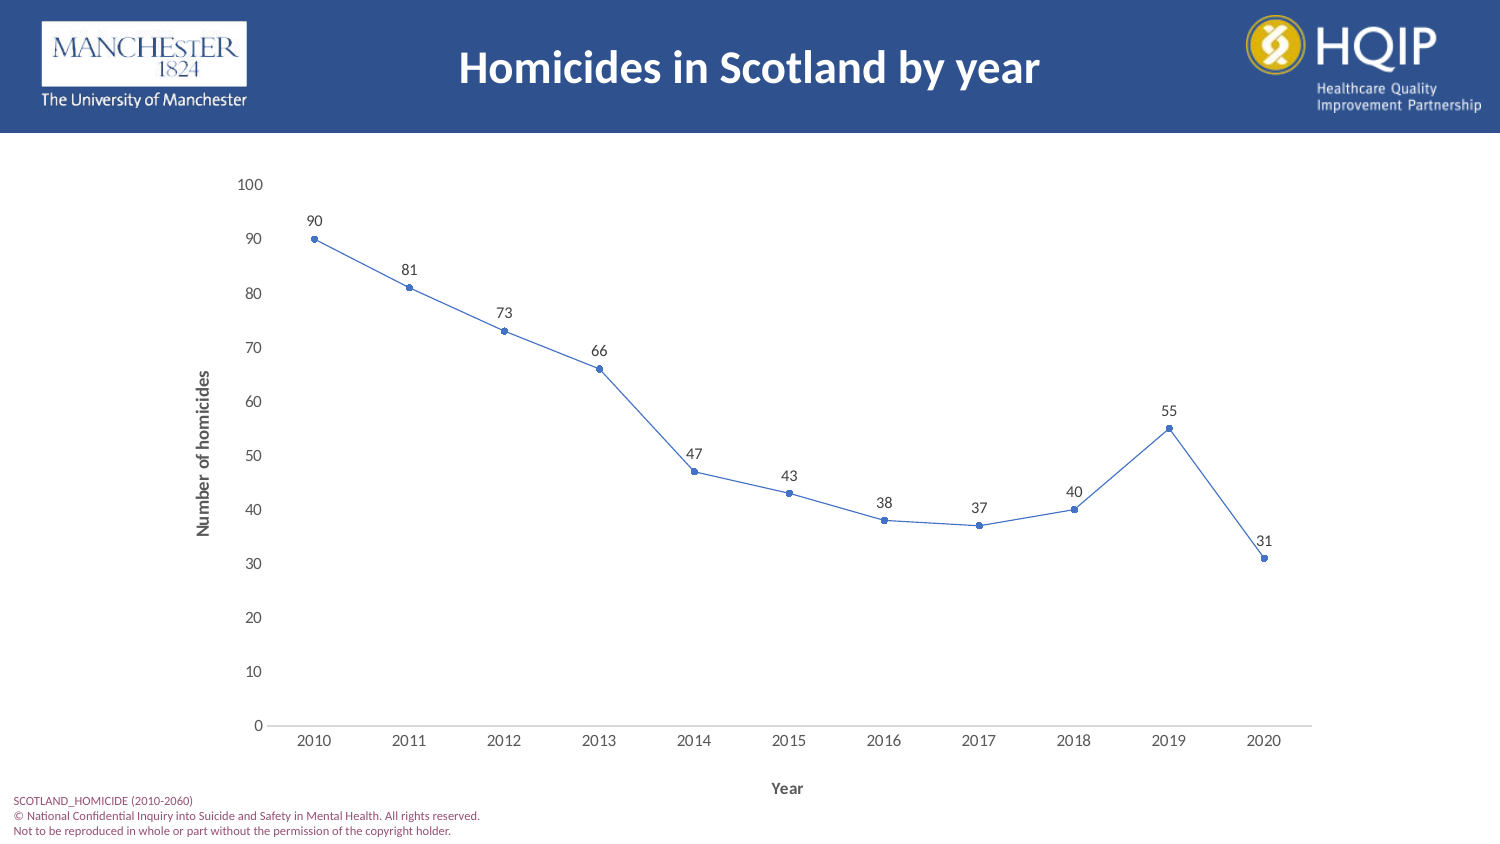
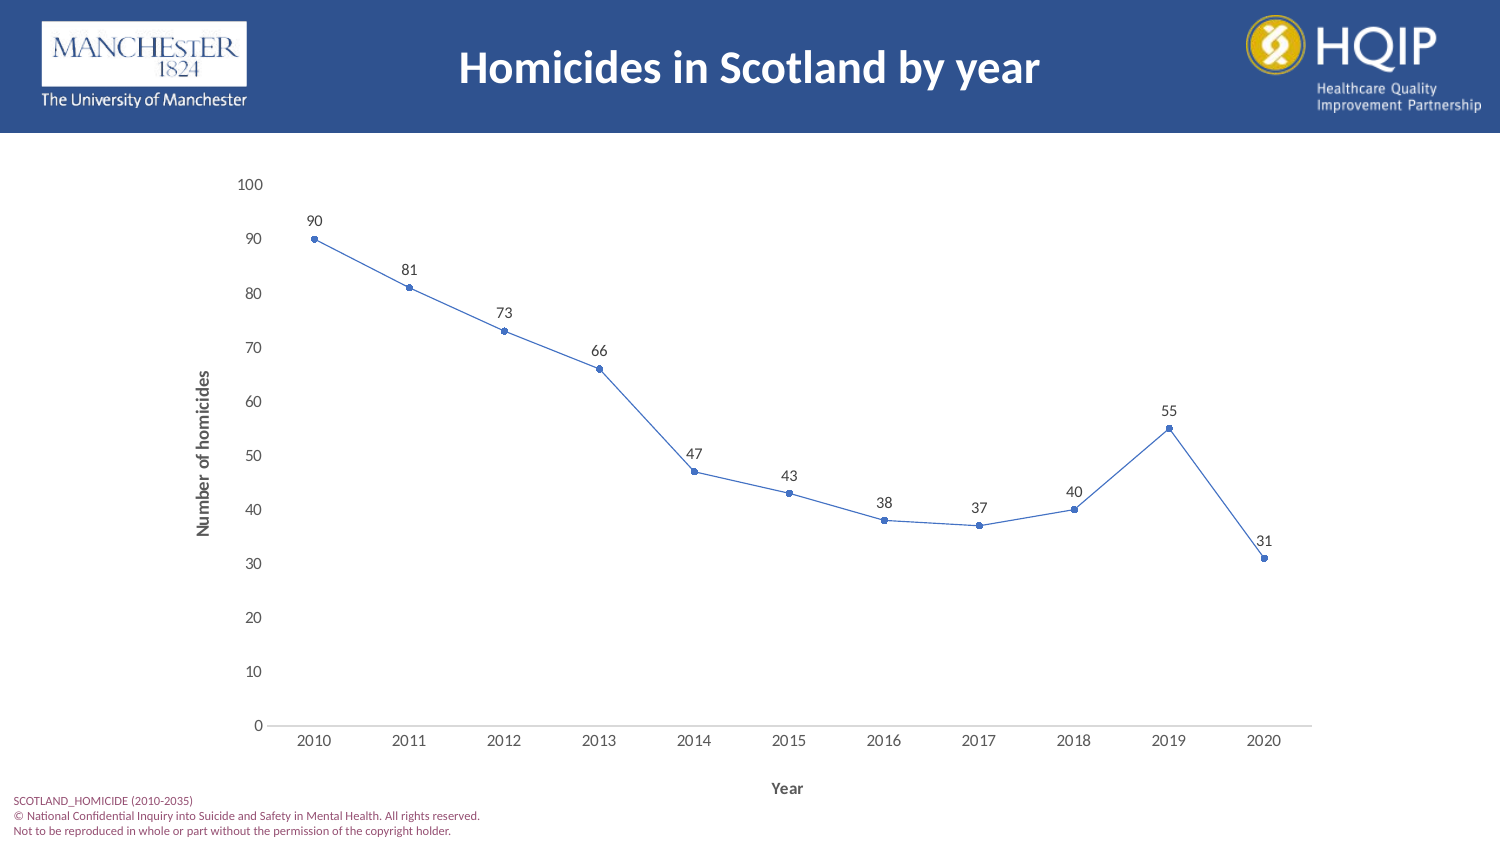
2010-2060: 2010-2060 -> 2010-2035
